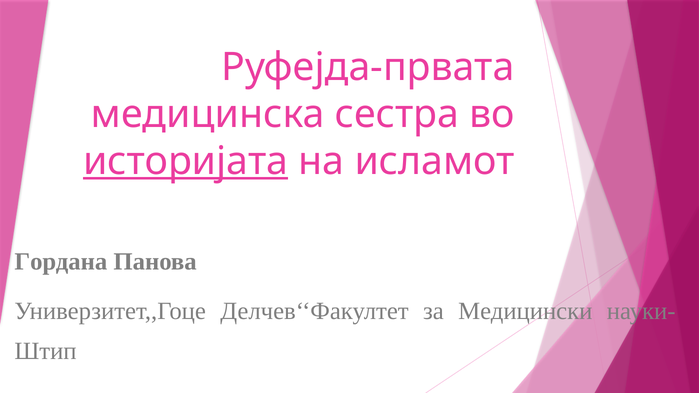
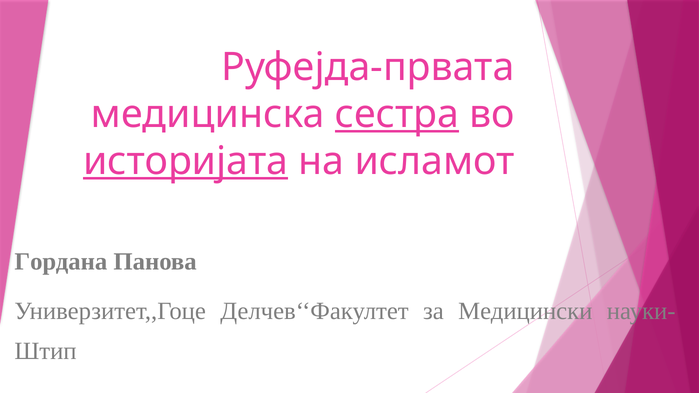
сестра underline: none -> present
